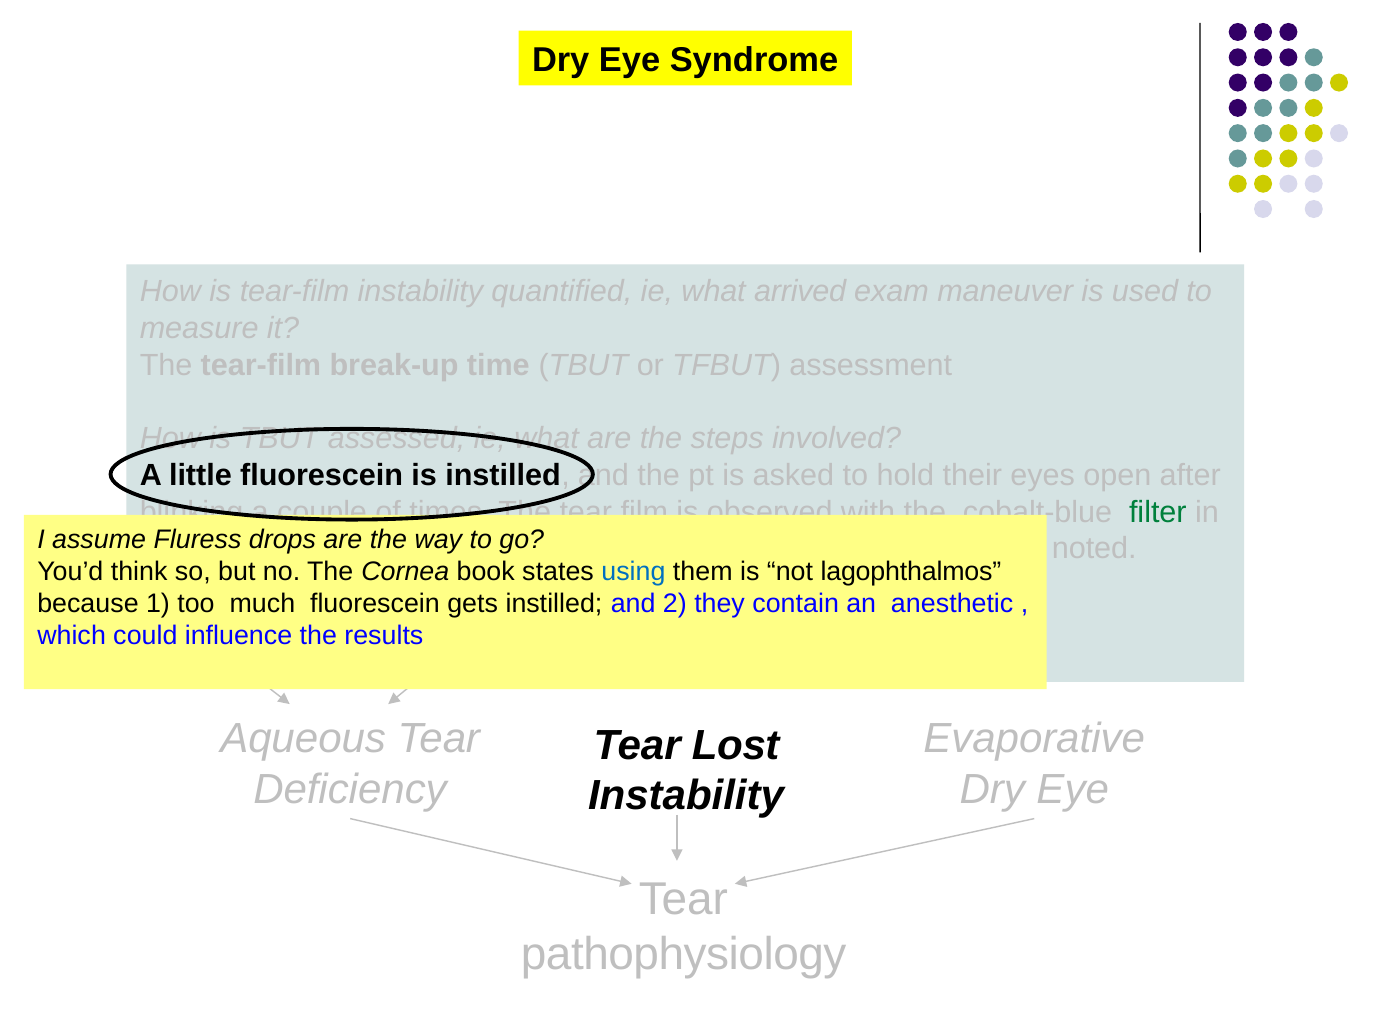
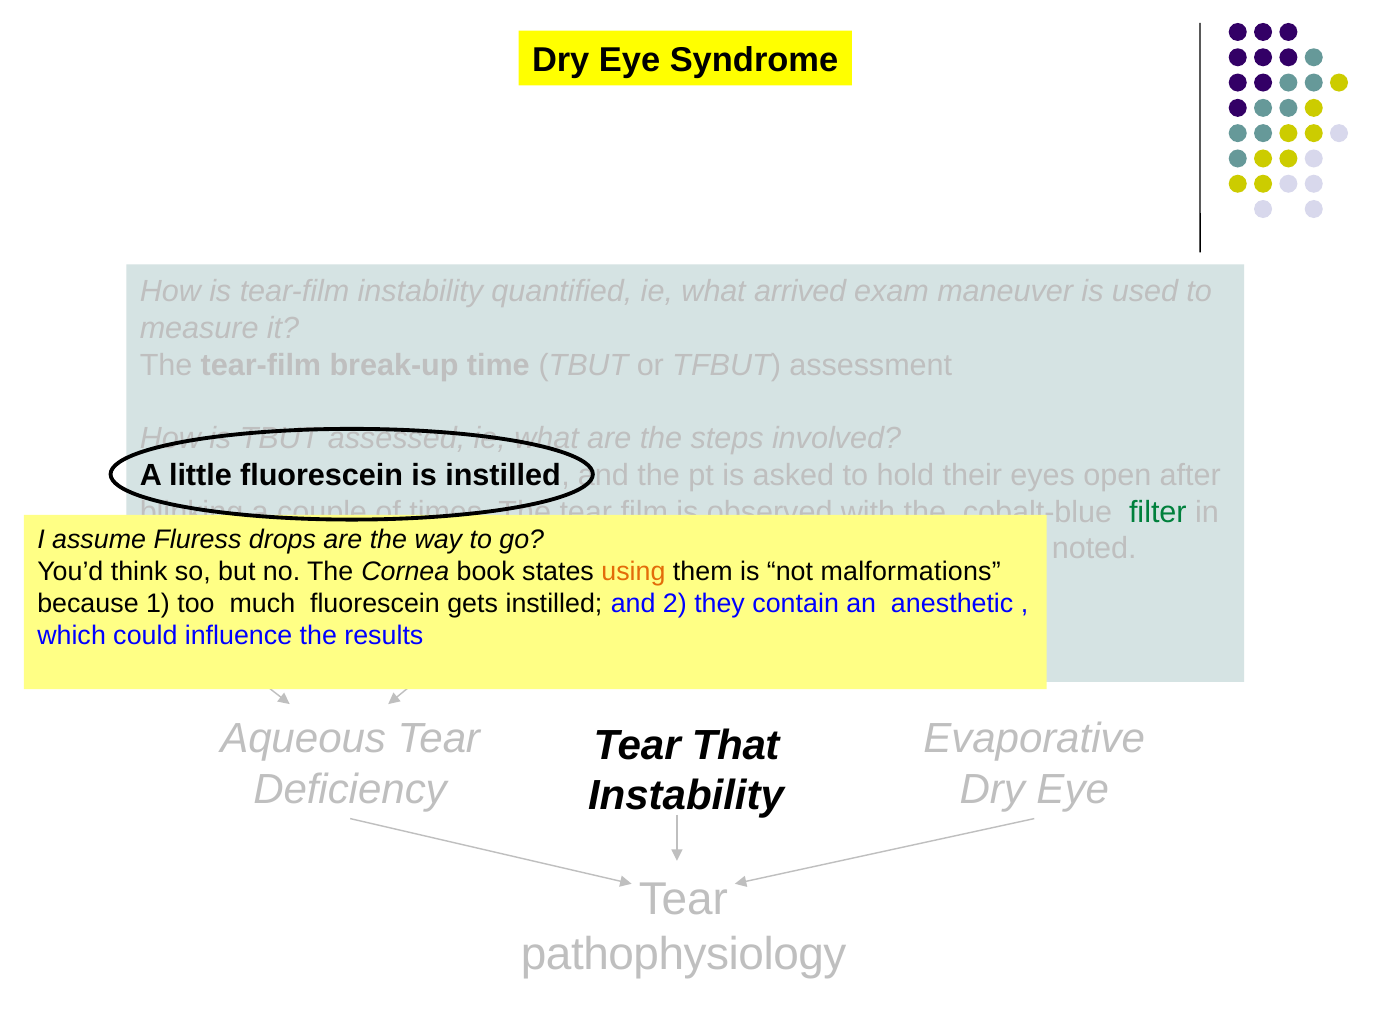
using colour: blue -> orange
lagophthalmos: lagophthalmos -> malformations
Tear Lost: Lost -> That
